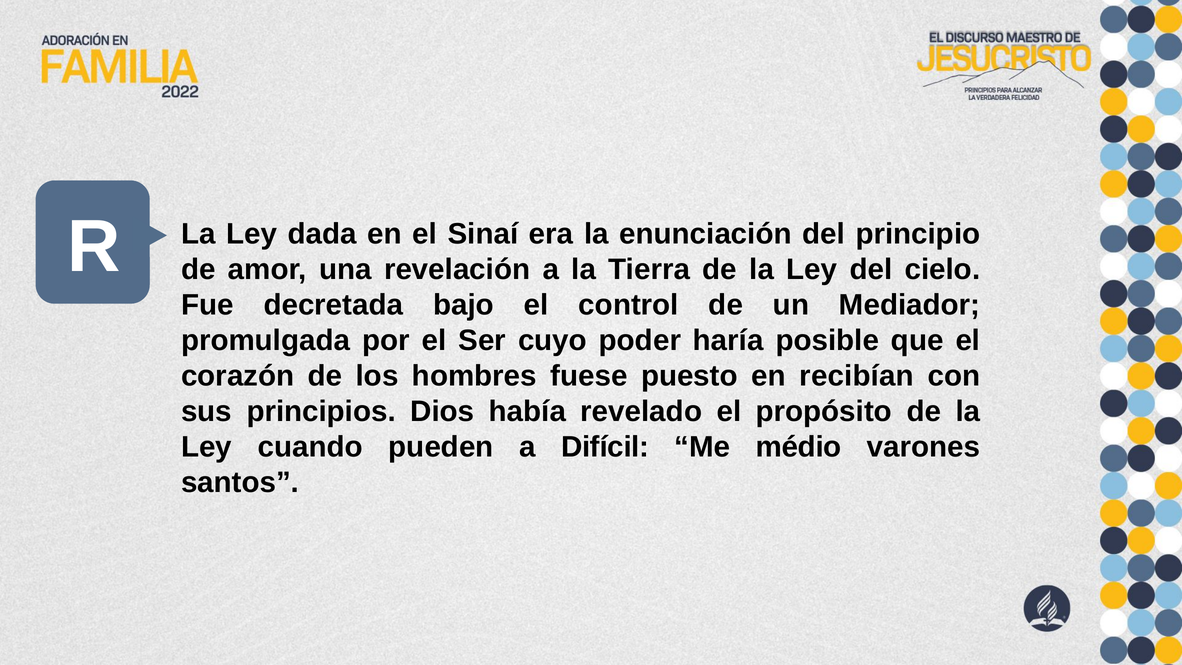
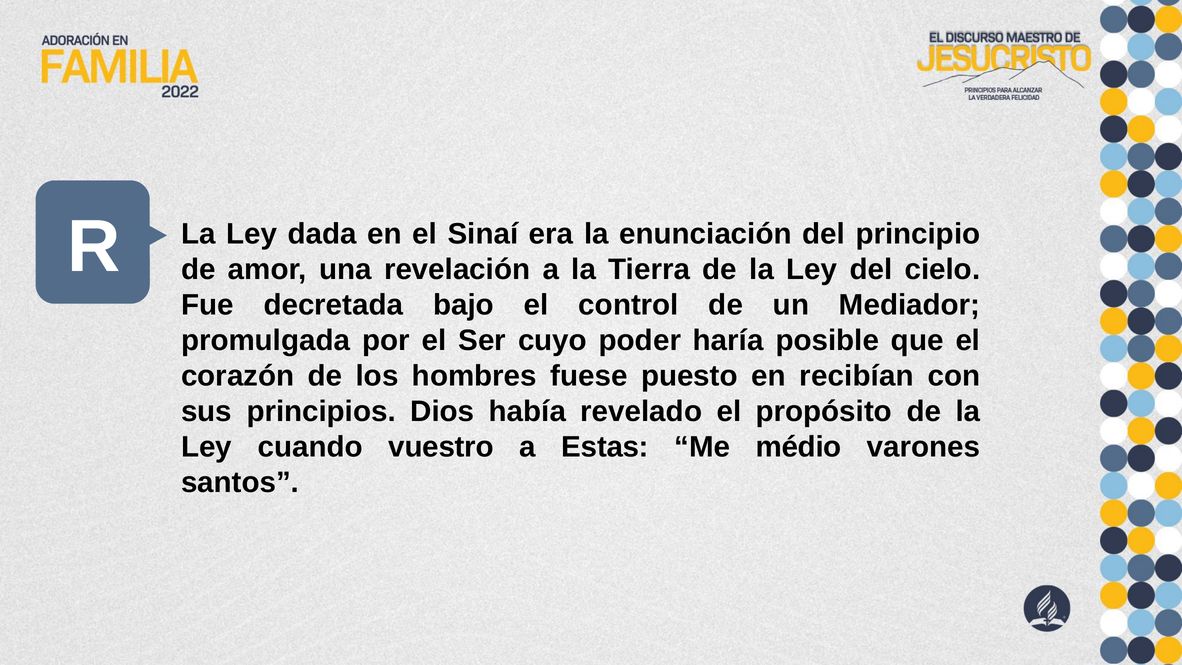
pueden: pueden -> vuestro
Difícil: Difícil -> Estas
